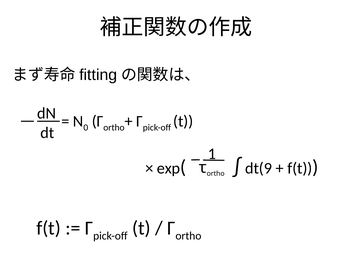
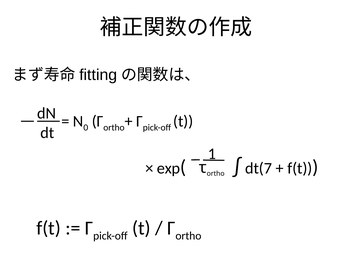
dt(9: dt(9 -> dt(7
